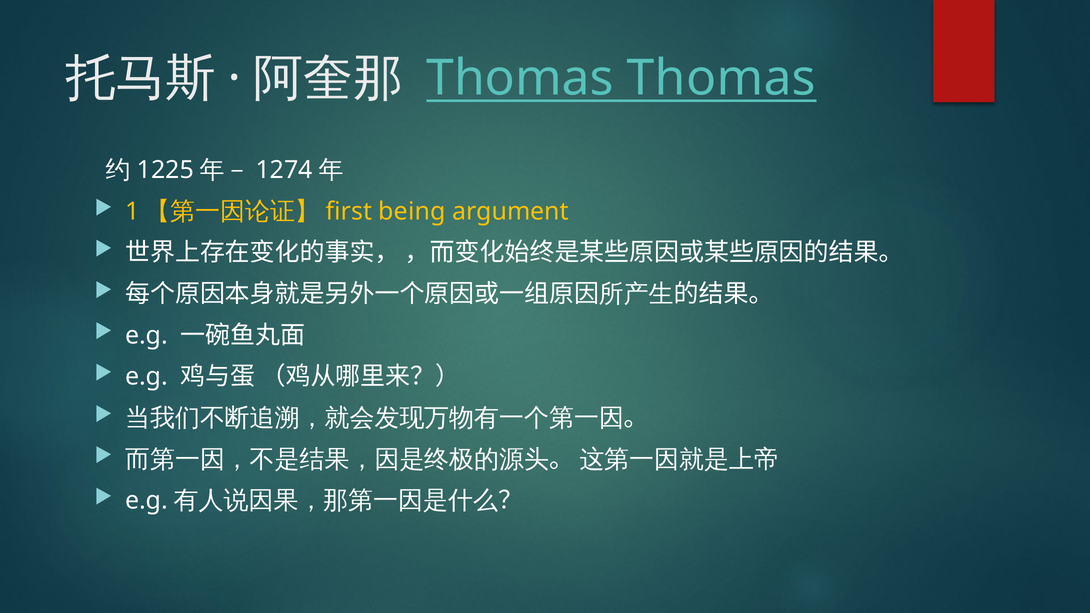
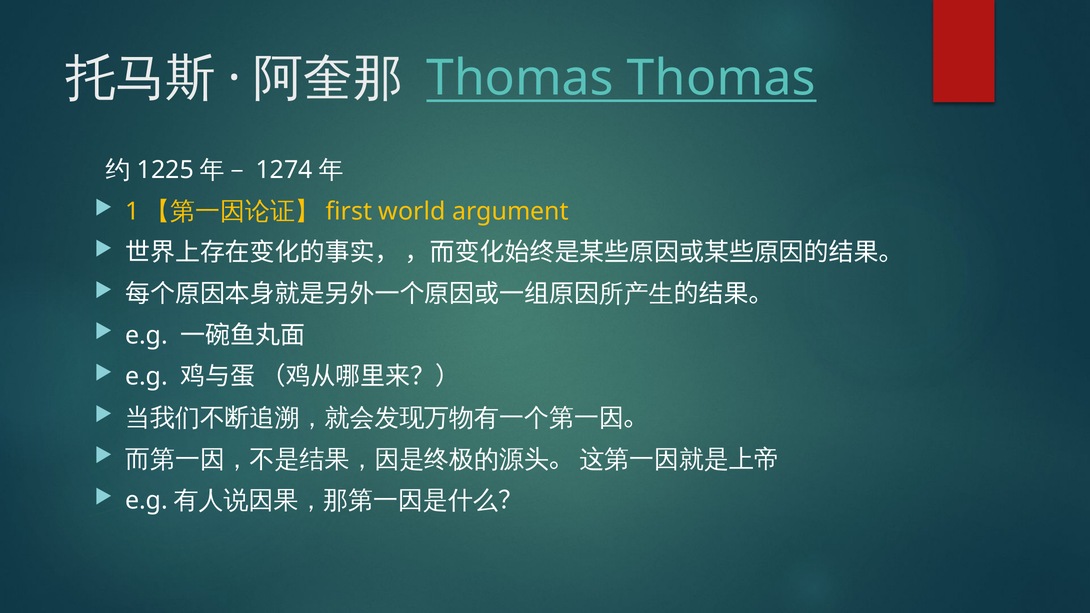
being: being -> world
